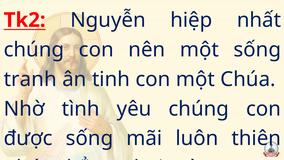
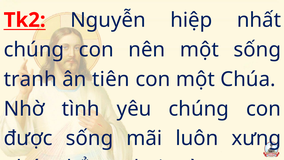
tinh: tinh -> tiên
thiên: thiên -> xưng
